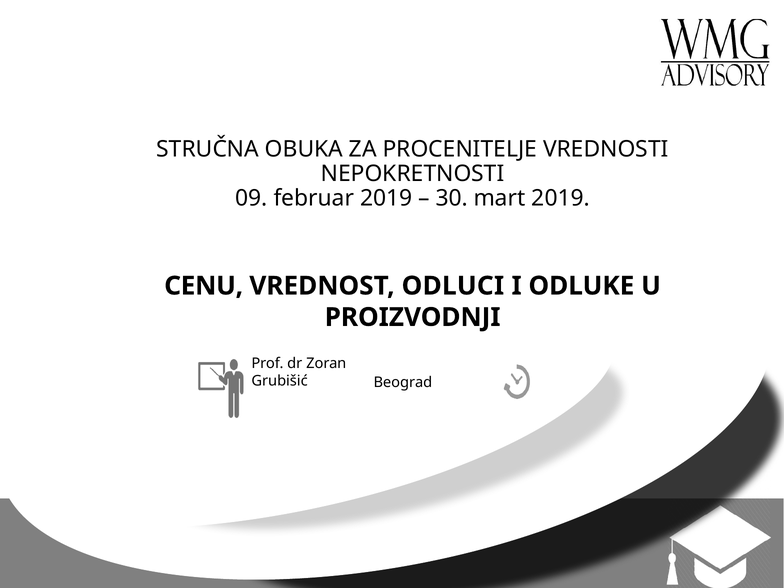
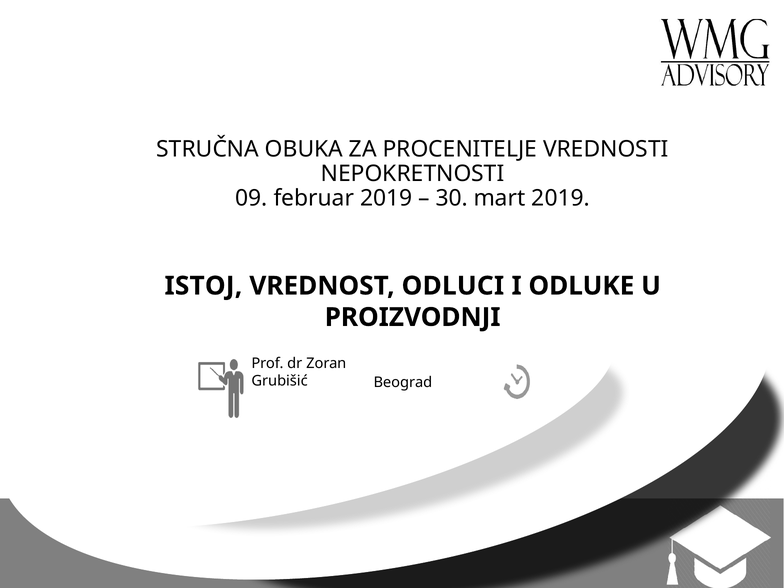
CENU: CENU -> ISTOJ
